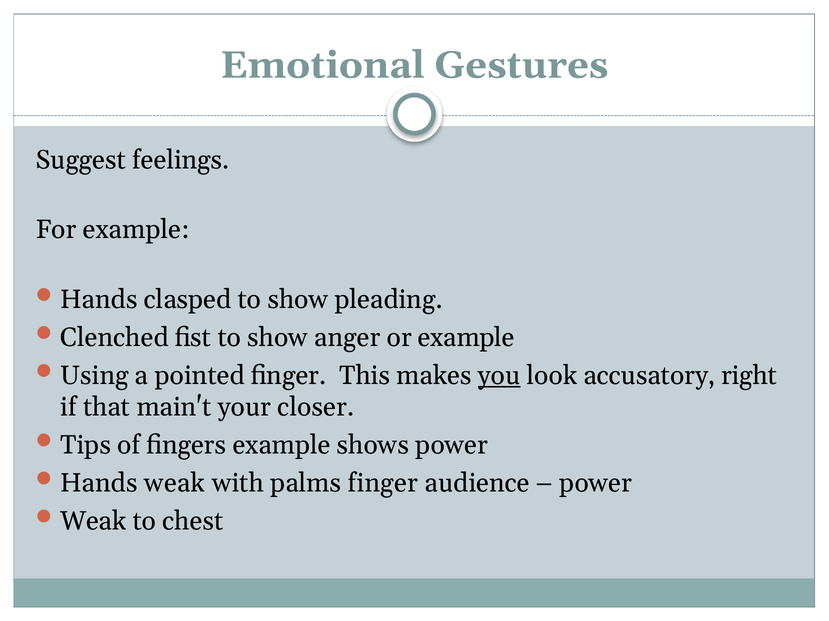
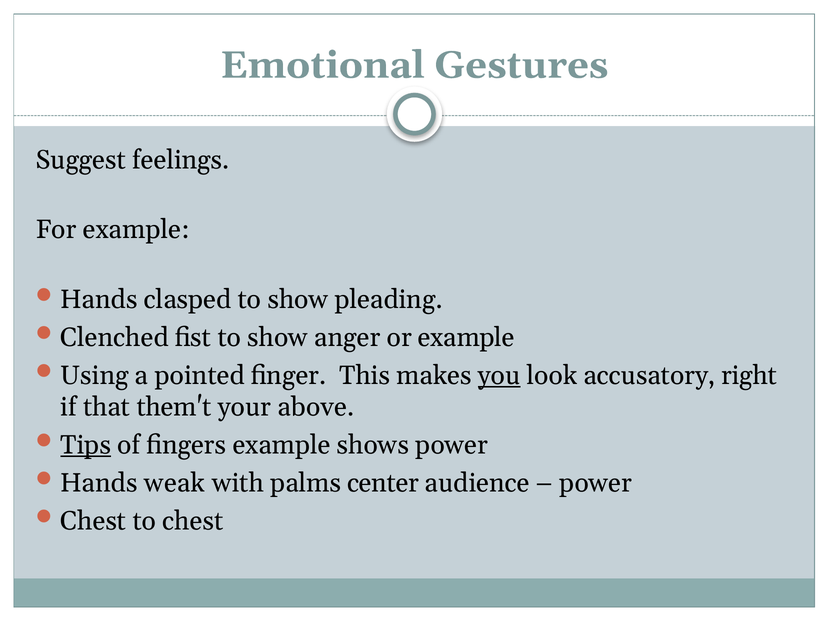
main't: main't -> them't
closer: closer -> above
Tips underline: none -> present
palms finger: finger -> center
Weak at (93, 521): Weak -> Chest
